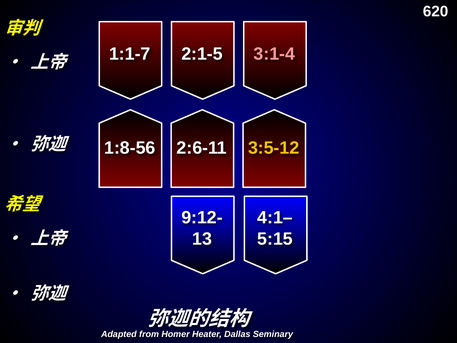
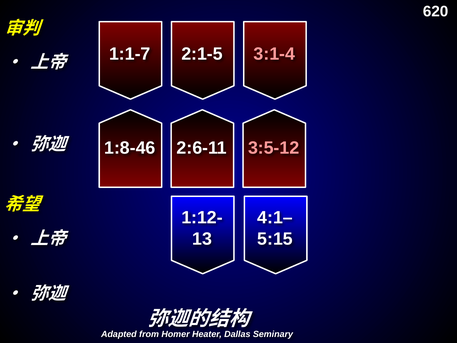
1:8-56: 1:8-56 -> 1:8-46
3:5-12 colour: yellow -> pink
9:12-: 9:12- -> 1:12-
